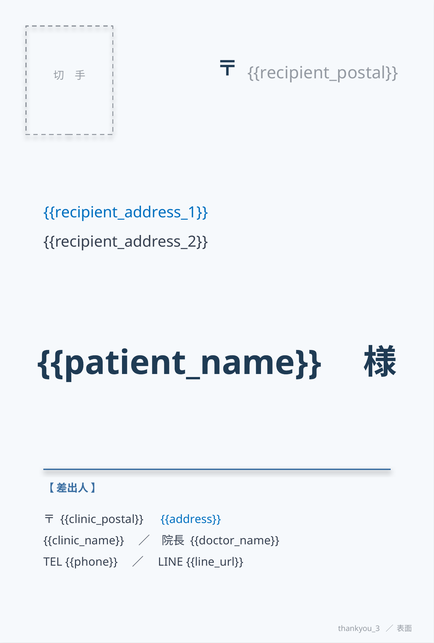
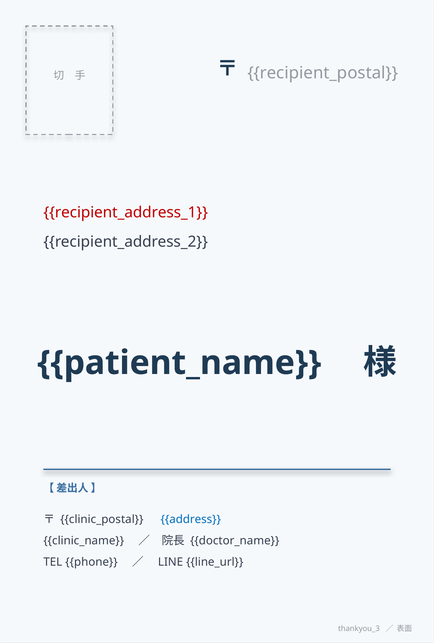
recipient_address_1 colour: blue -> red
